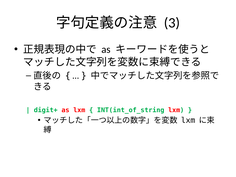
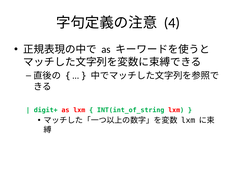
3: 3 -> 4
